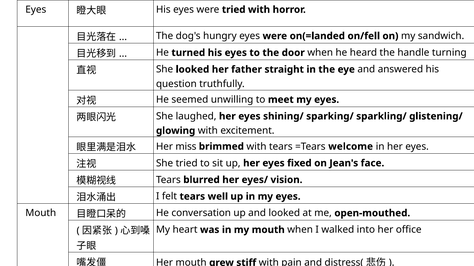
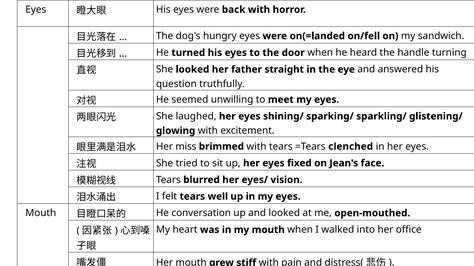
were tried: tried -> back
=Tears welcome: welcome -> clenched
